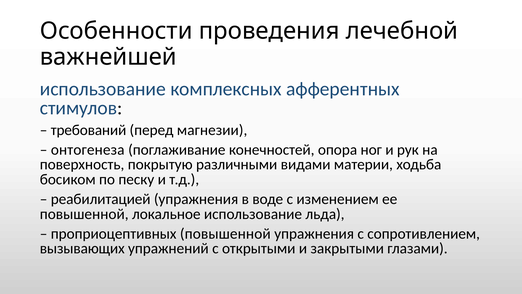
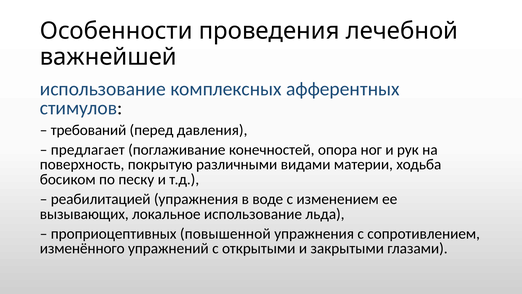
магнезии: магнезии -> давления
онтогенеза: онтогенеза -> предлагает
повышенной at (84, 214): повышенной -> вызывающих
вызывающих: вызывающих -> изменённого
